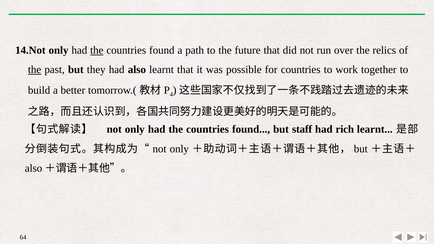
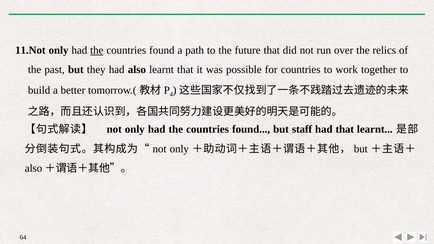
14.Not: 14.Not -> 11.Not
the at (35, 70) underline: present -> none
had rich: rich -> that
